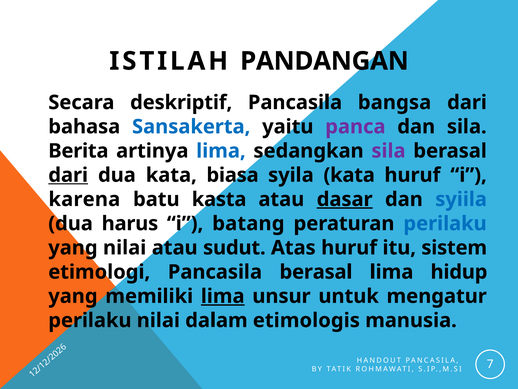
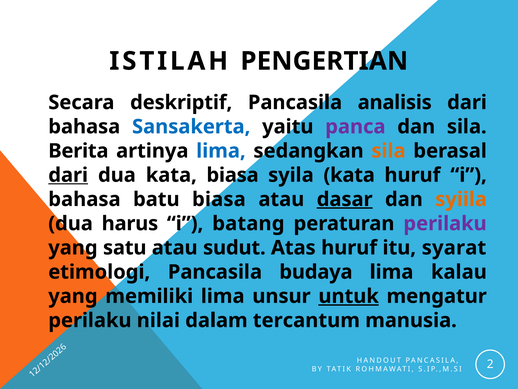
PANDANGAN: PANDANGAN -> PENGERTIAN
bangsa: bangsa -> analisis
sila at (388, 151) colour: purple -> orange
karena at (84, 199): karena -> bahasa
batu kasta: kasta -> biasa
syiila colour: blue -> orange
perilaku at (445, 223) colour: blue -> purple
yang nilai: nilai -> satu
sistem: sistem -> syarat
Pancasila berasal: berasal -> budaya
hidup: hidup -> kalau
lima at (223, 296) underline: present -> none
untuk underline: none -> present
etimologis: etimologis -> tercantum
S.IP.,M.SI 7: 7 -> 2
